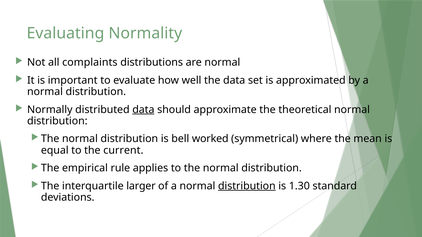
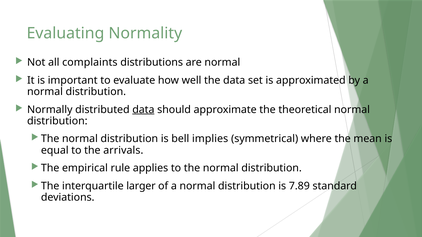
worked: worked -> implies
current: current -> arrivals
distribution at (247, 186) underline: present -> none
1.30: 1.30 -> 7.89
